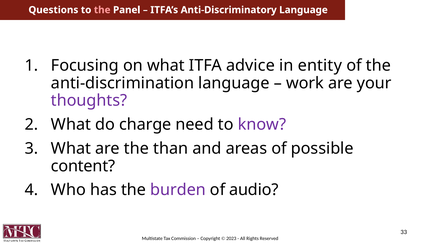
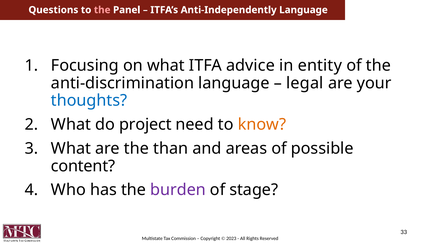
Anti-Discriminatory: Anti-Discriminatory -> Anti-Independently
work: work -> legal
thoughts colour: purple -> blue
charge: charge -> project
know colour: purple -> orange
audio: audio -> stage
